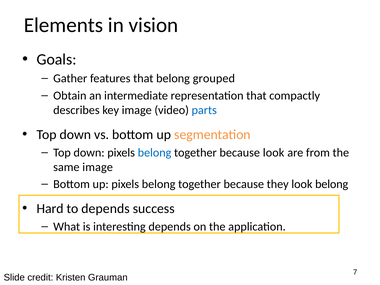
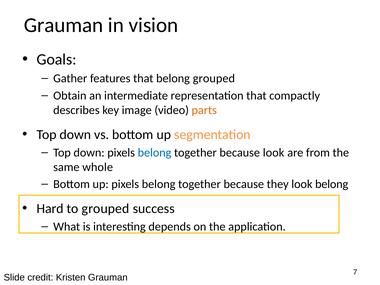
Elements at (64, 25): Elements -> Grauman
parts colour: blue -> orange
same image: image -> whole
to depends: depends -> grouped
